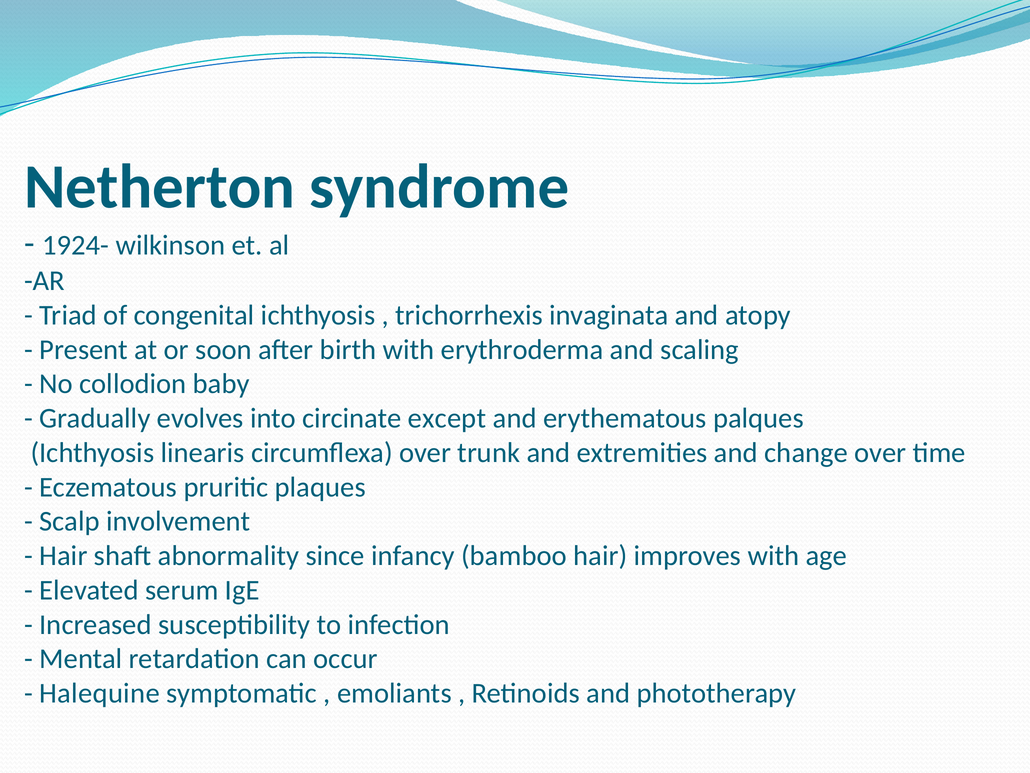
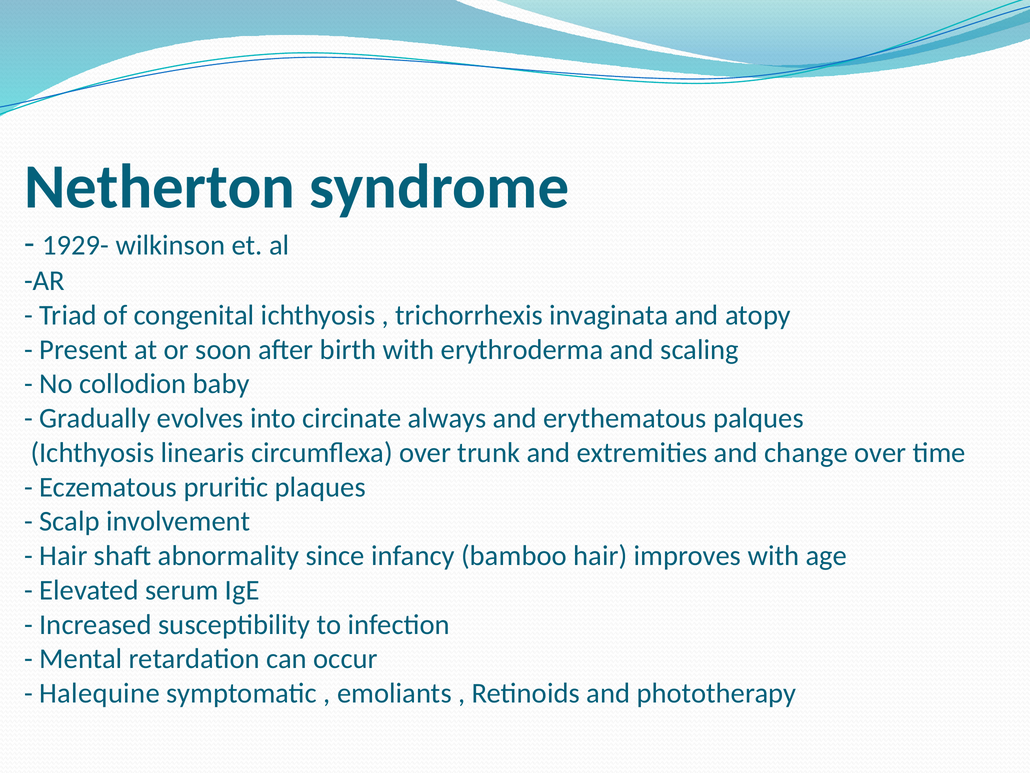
1924-: 1924- -> 1929-
except: except -> always
